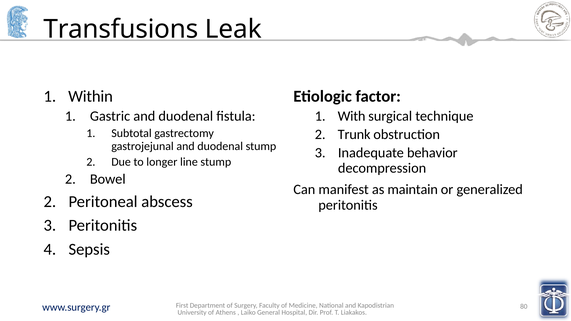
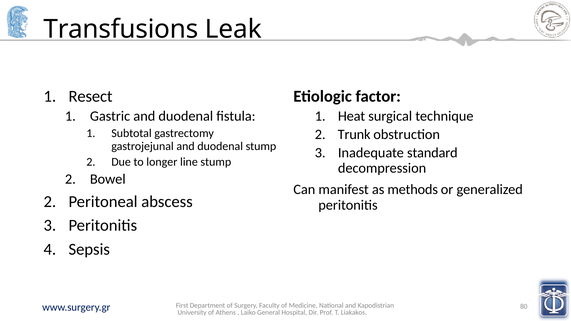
Within: Within -> Resect
With: With -> Heat
behavior: behavior -> standard
maintain: maintain -> methods
